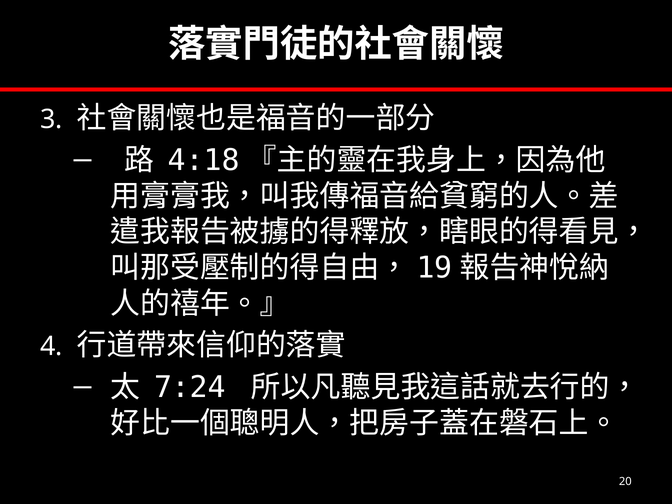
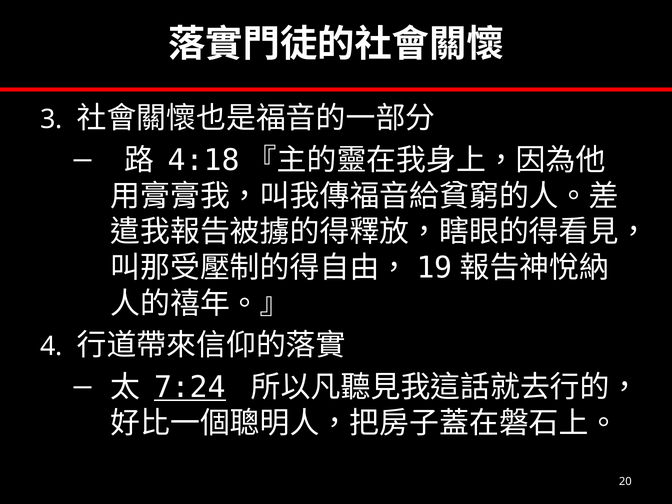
7:24 underline: none -> present
